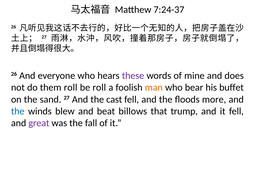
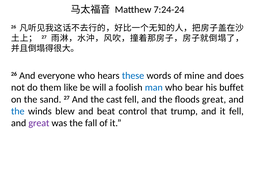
7:24-37: 7:24-37 -> 7:24-24
these colour: purple -> blue
them roll: roll -> like
be roll: roll -> will
man colour: orange -> blue
floods more: more -> great
billows: billows -> control
